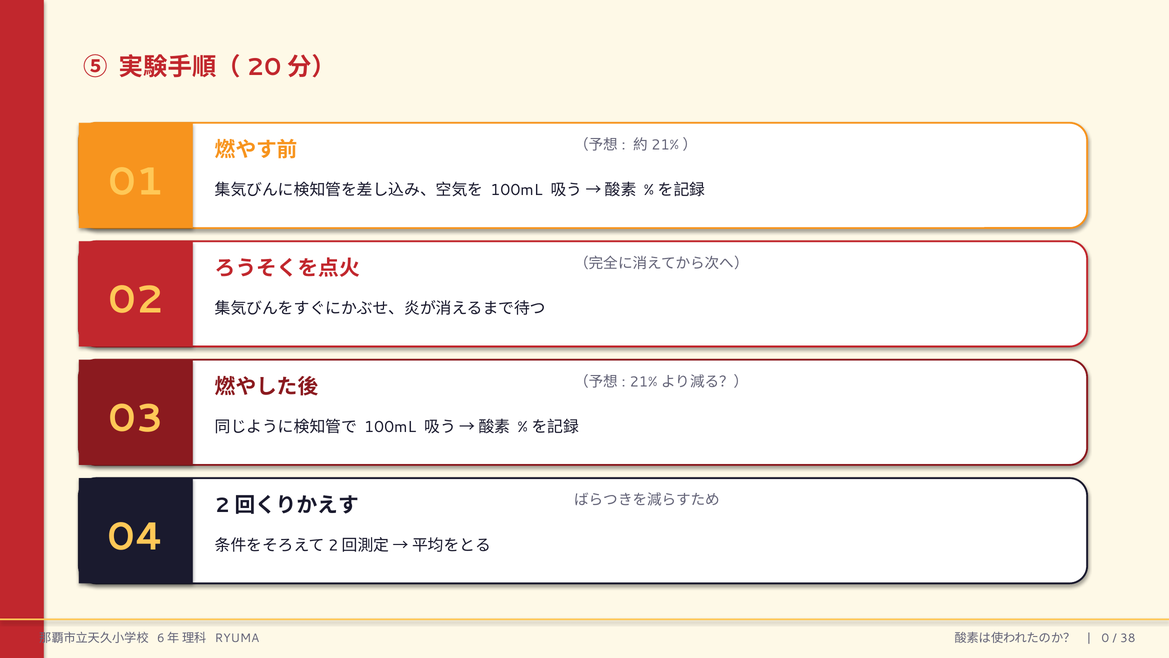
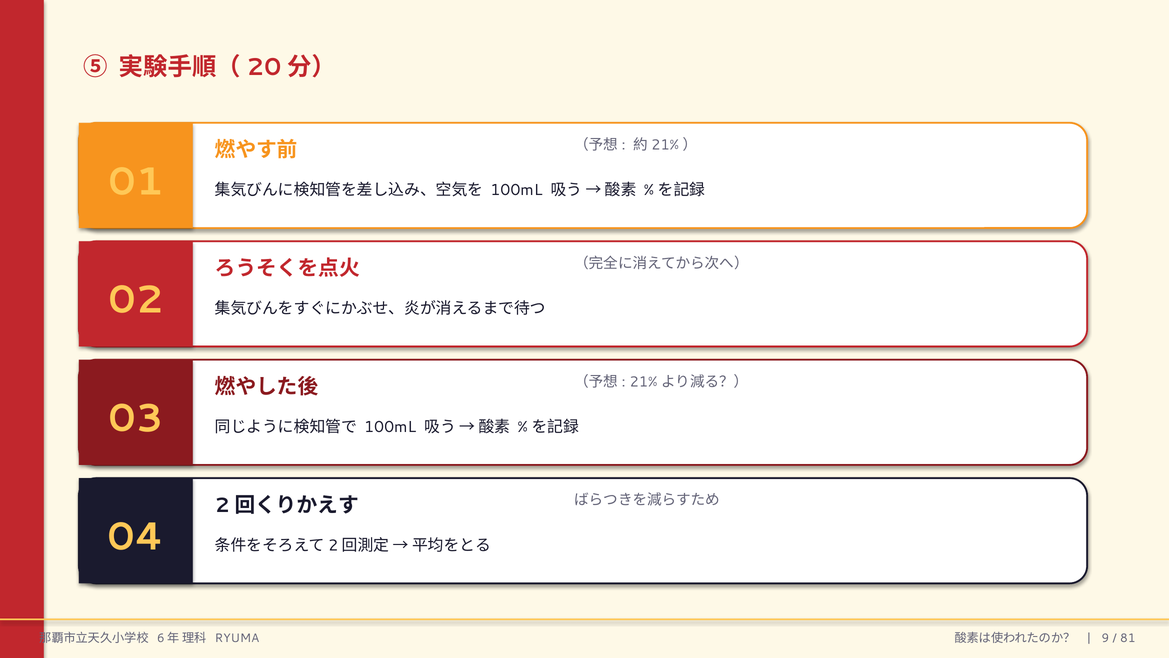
0: 0 -> 9
38: 38 -> 81
